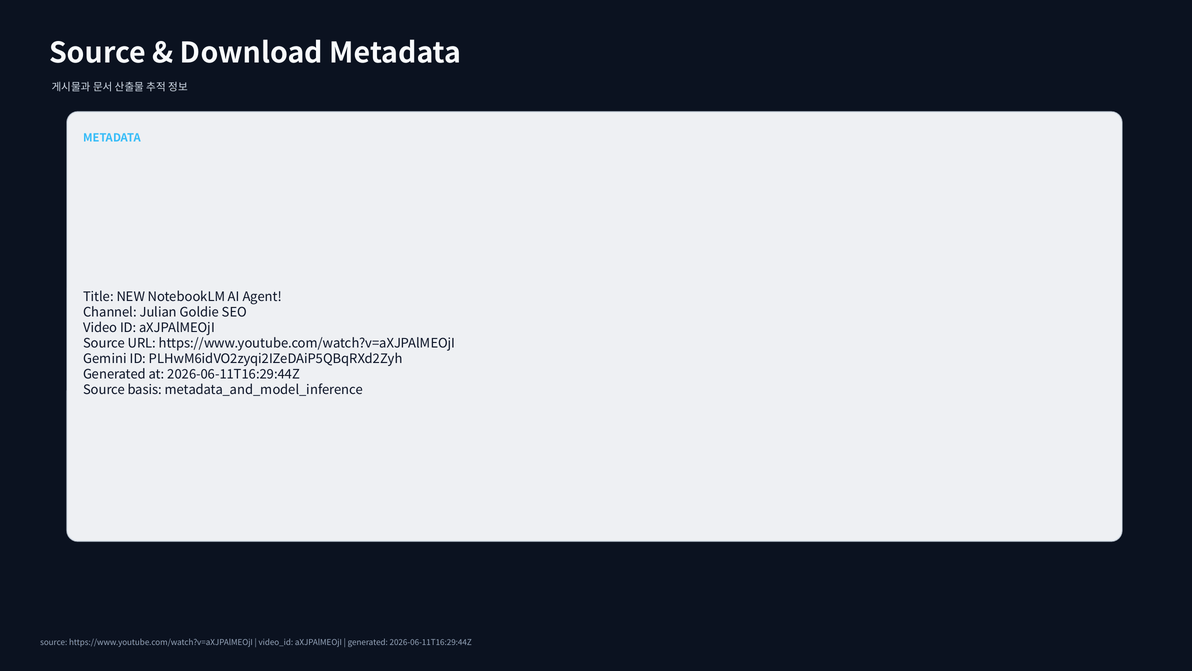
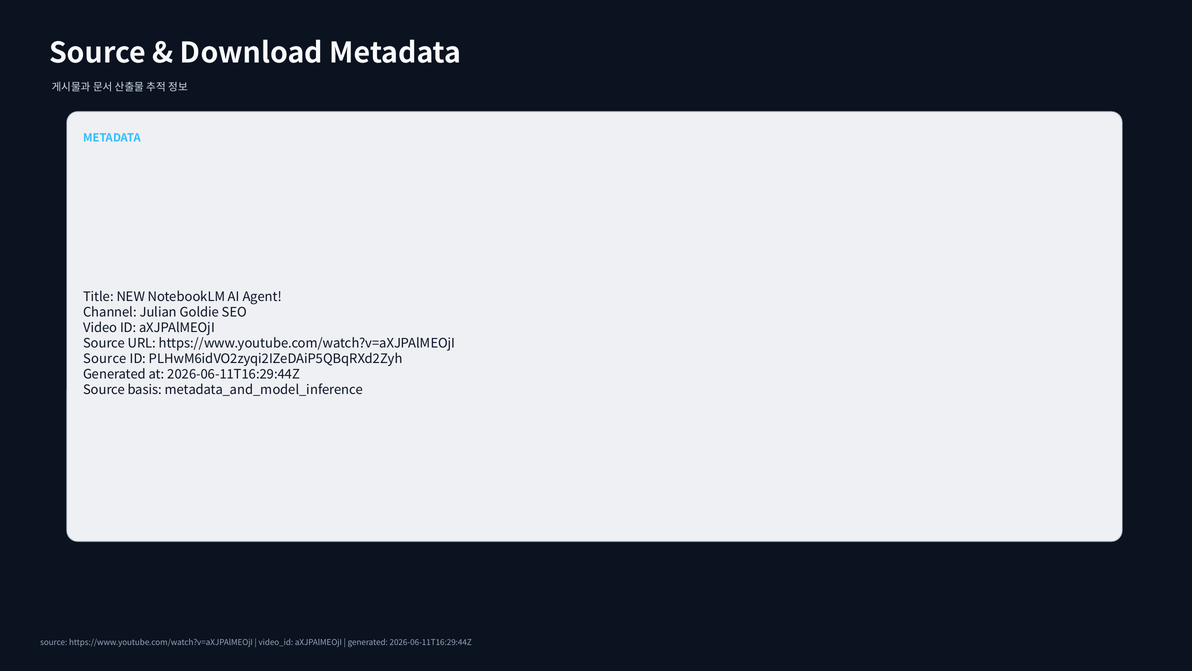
Gemini at (105, 359): Gemini -> Source
